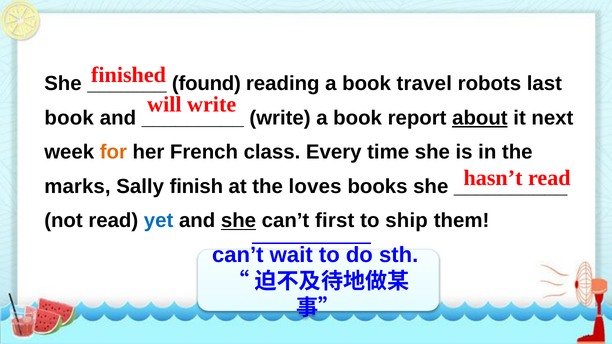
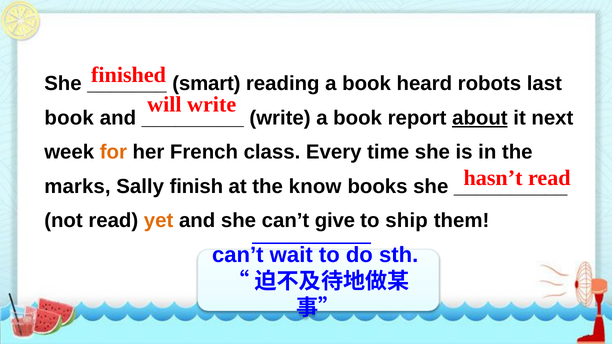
found: found -> smart
travel: travel -> heard
loves: loves -> know
yet colour: blue -> orange
she at (238, 221) underline: present -> none
first: first -> give
